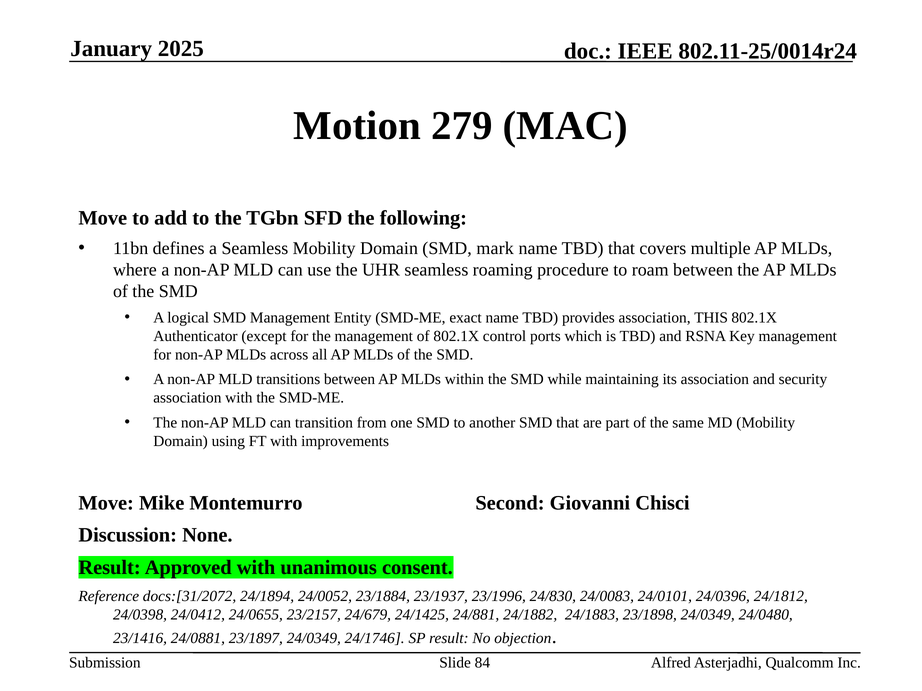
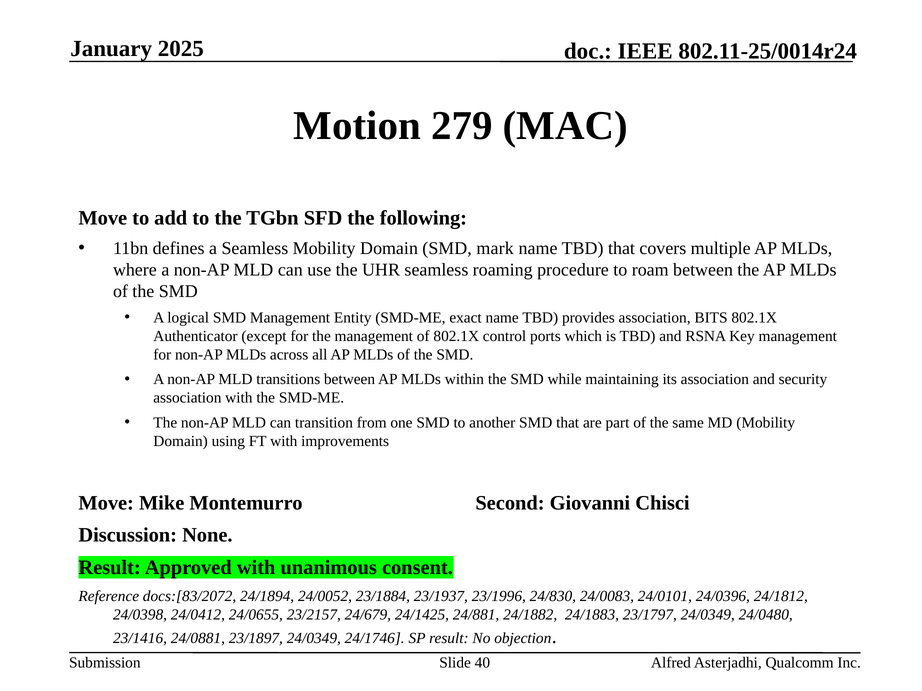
THIS: THIS -> BITS
docs:[31/2072: docs:[31/2072 -> docs:[83/2072
23/1898: 23/1898 -> 23/1797
84: 84 -> 40
